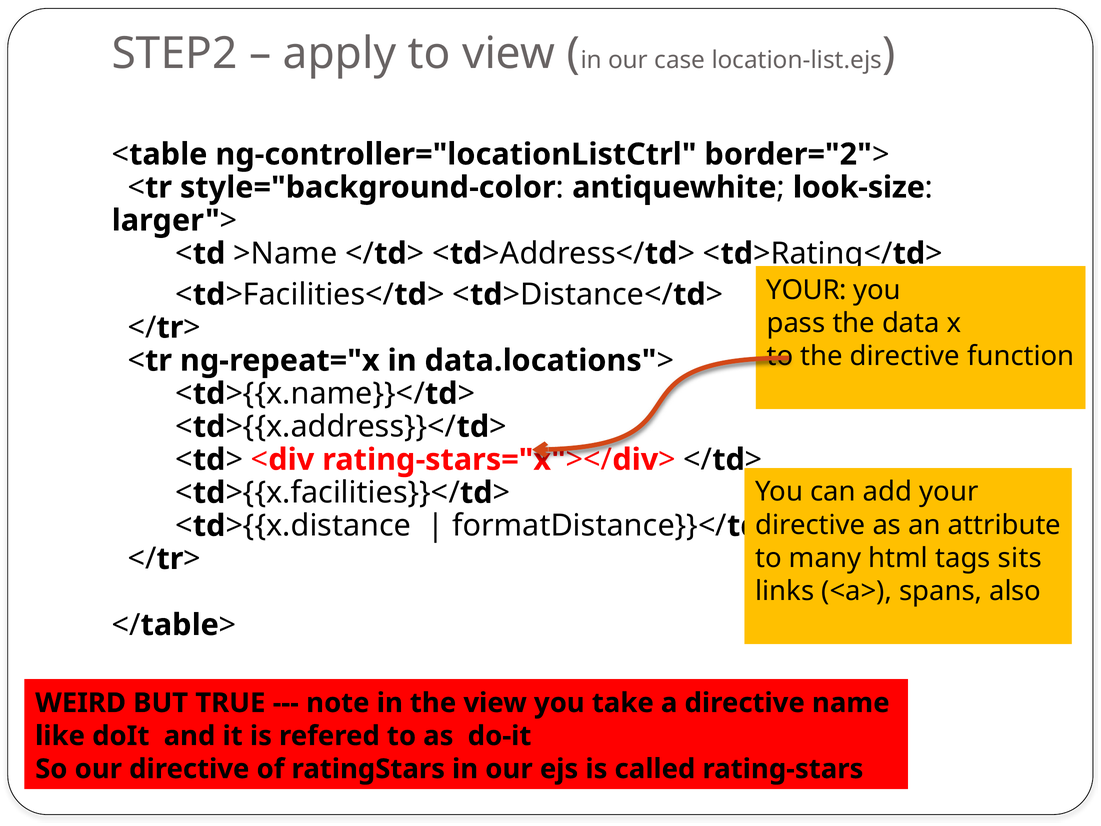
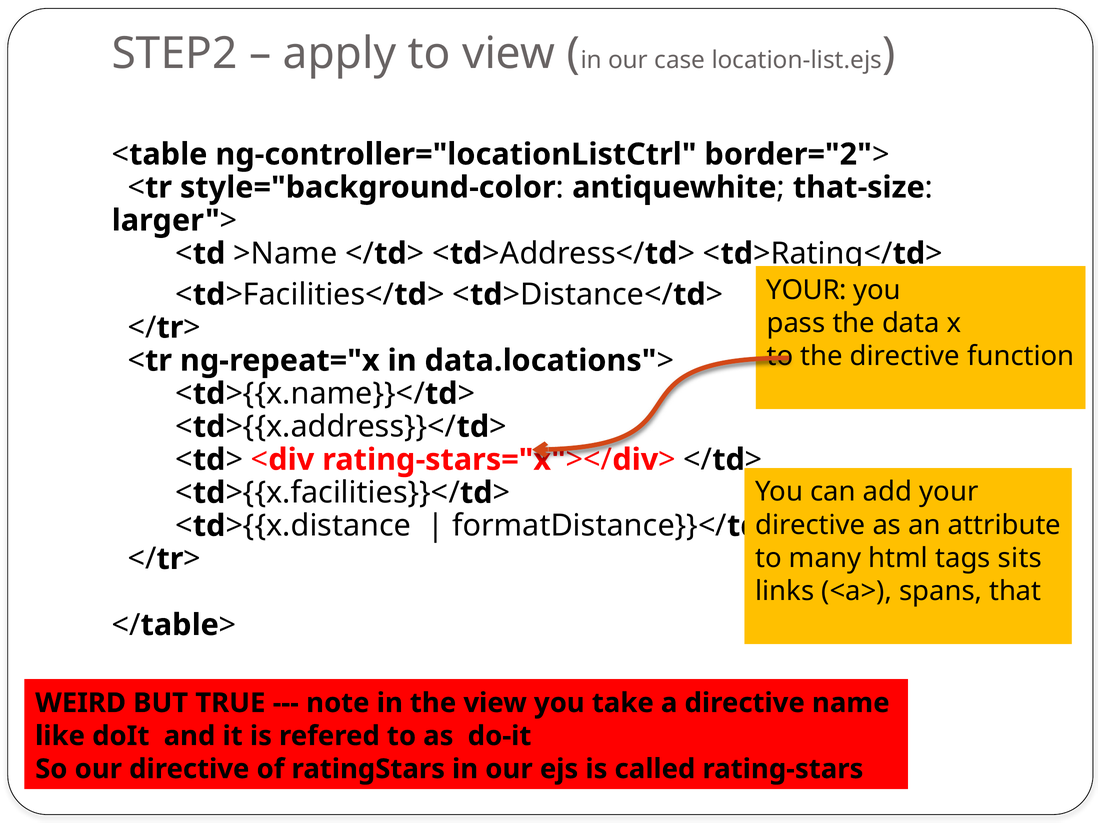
look-size: look-size -> that-size
also: also -> that
